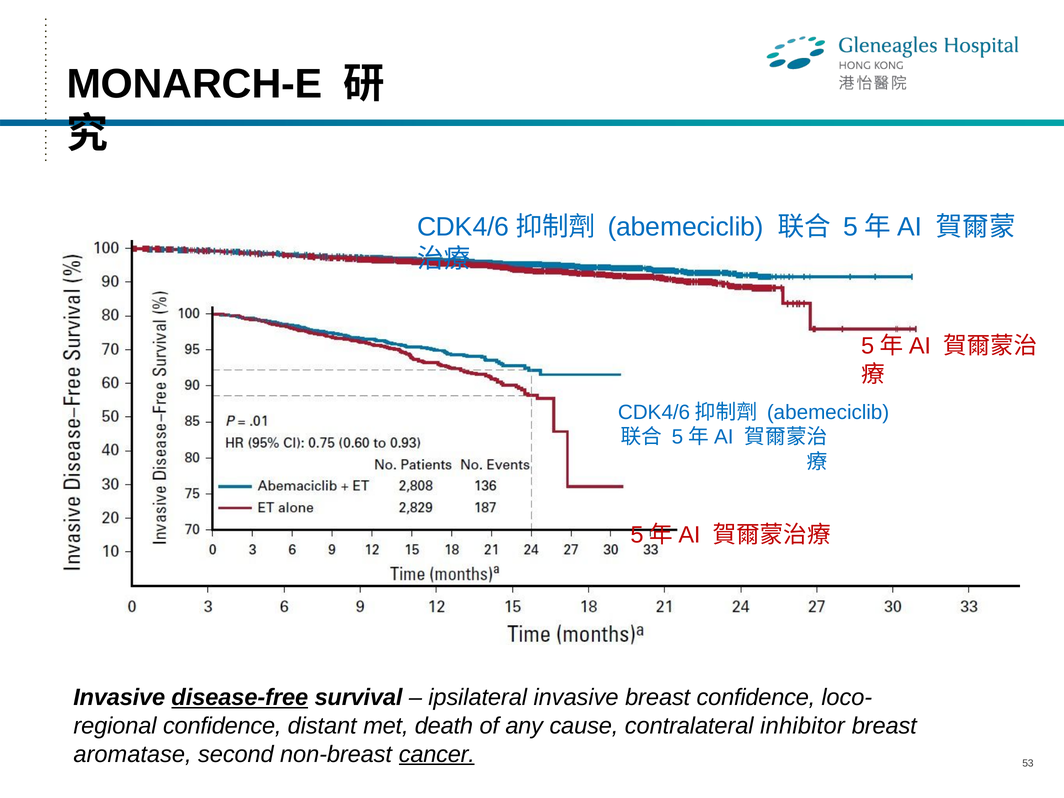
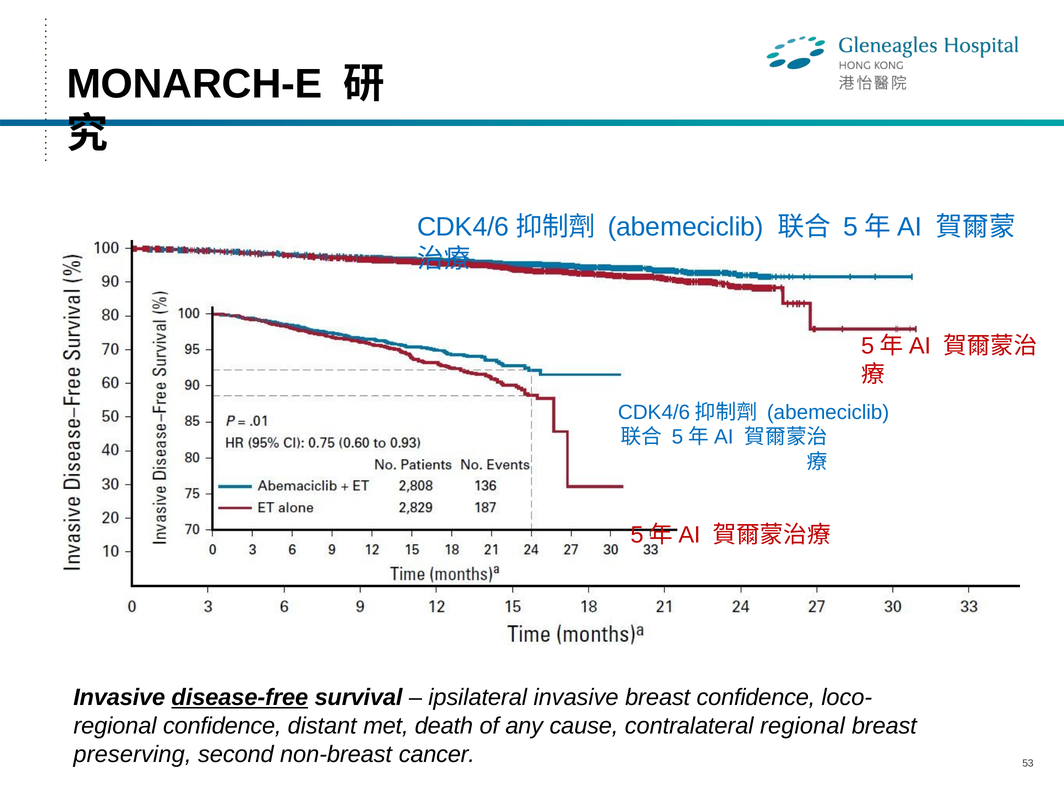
contralateral inhibitor: inhibitor -> regional
aromatase: aromatase -> preserving
cancer underline: present -> none
